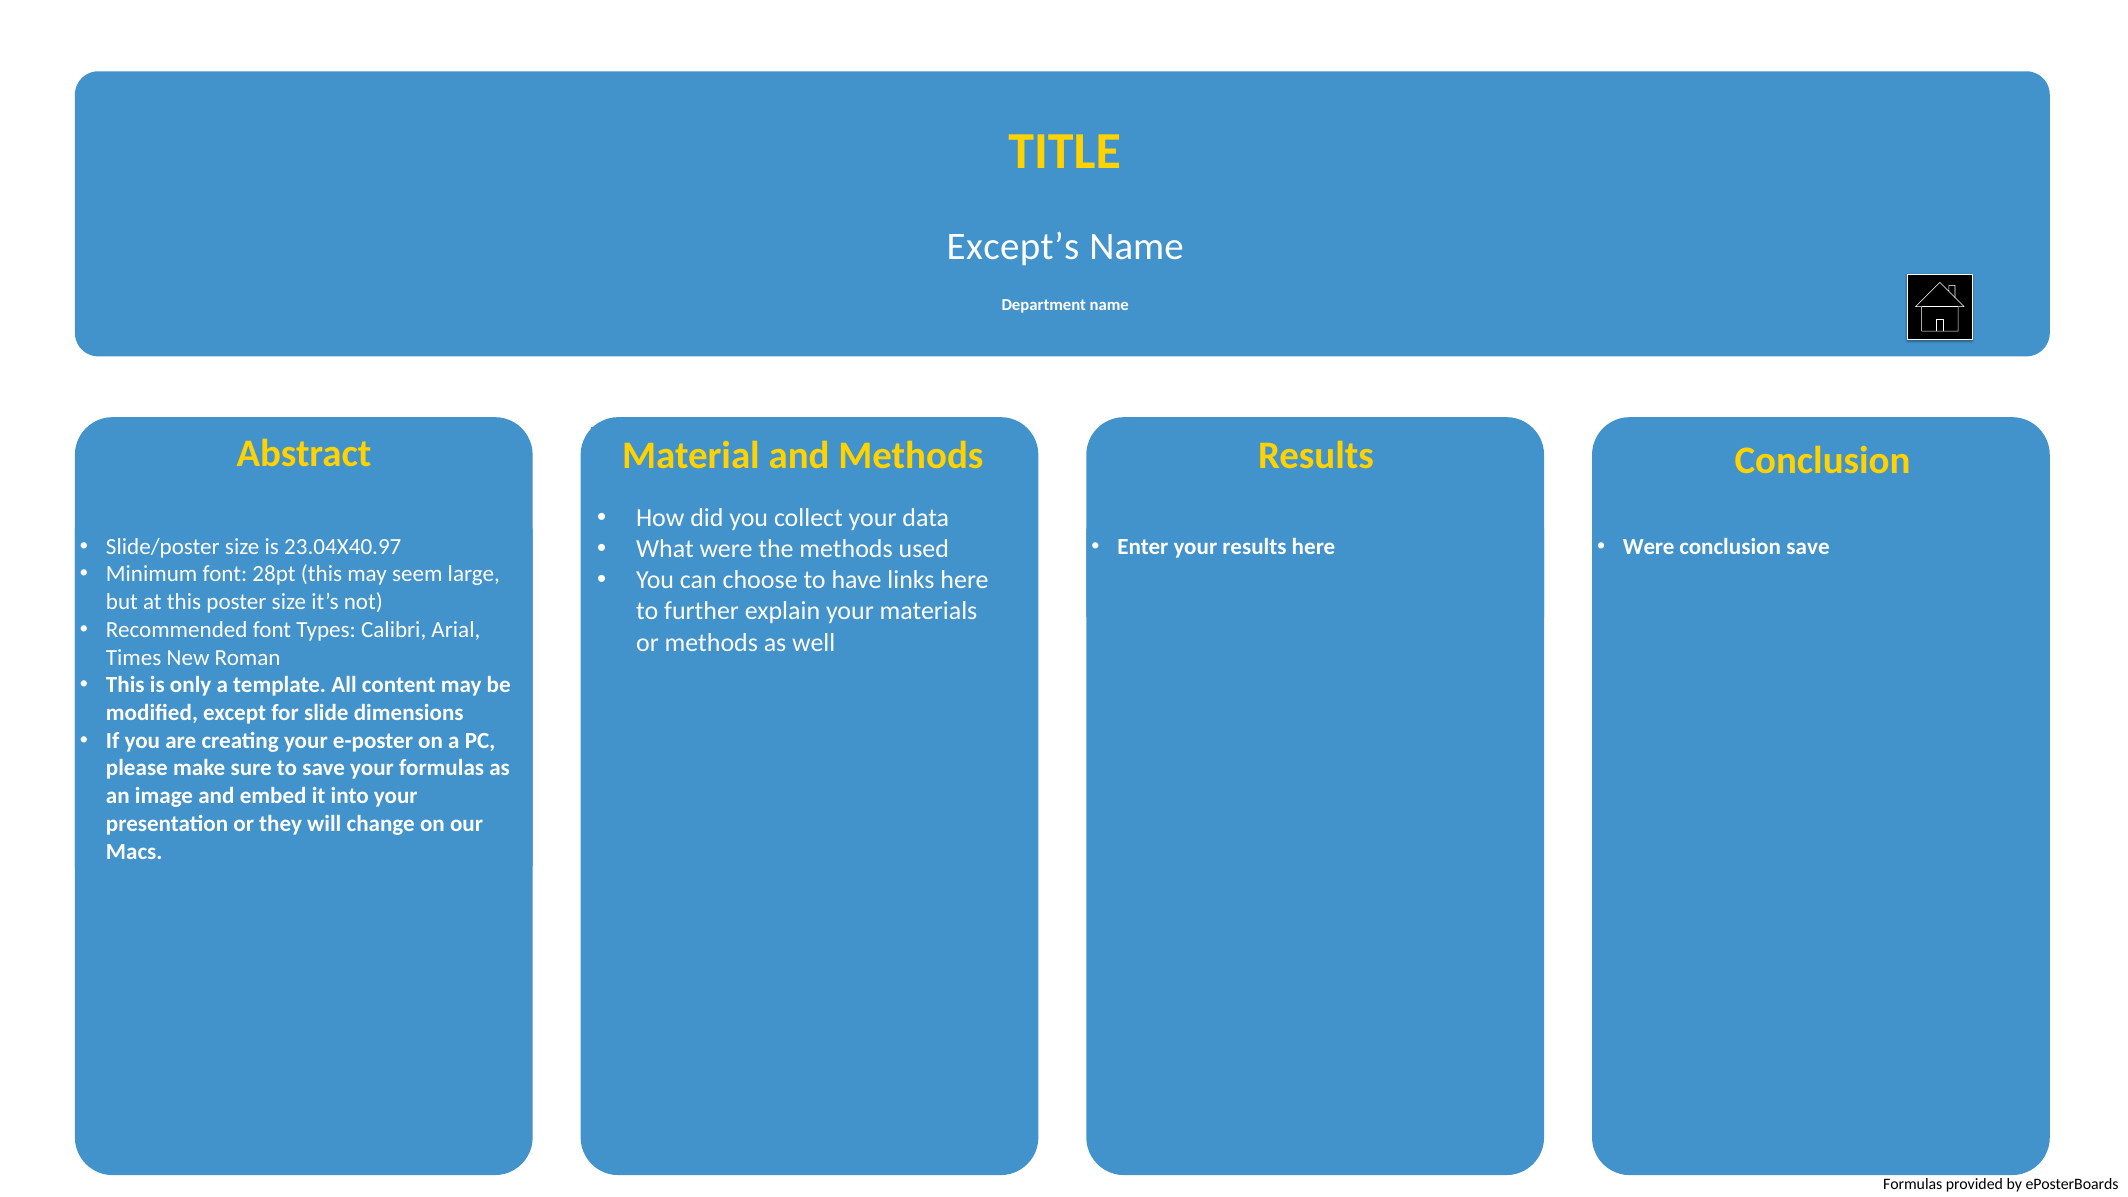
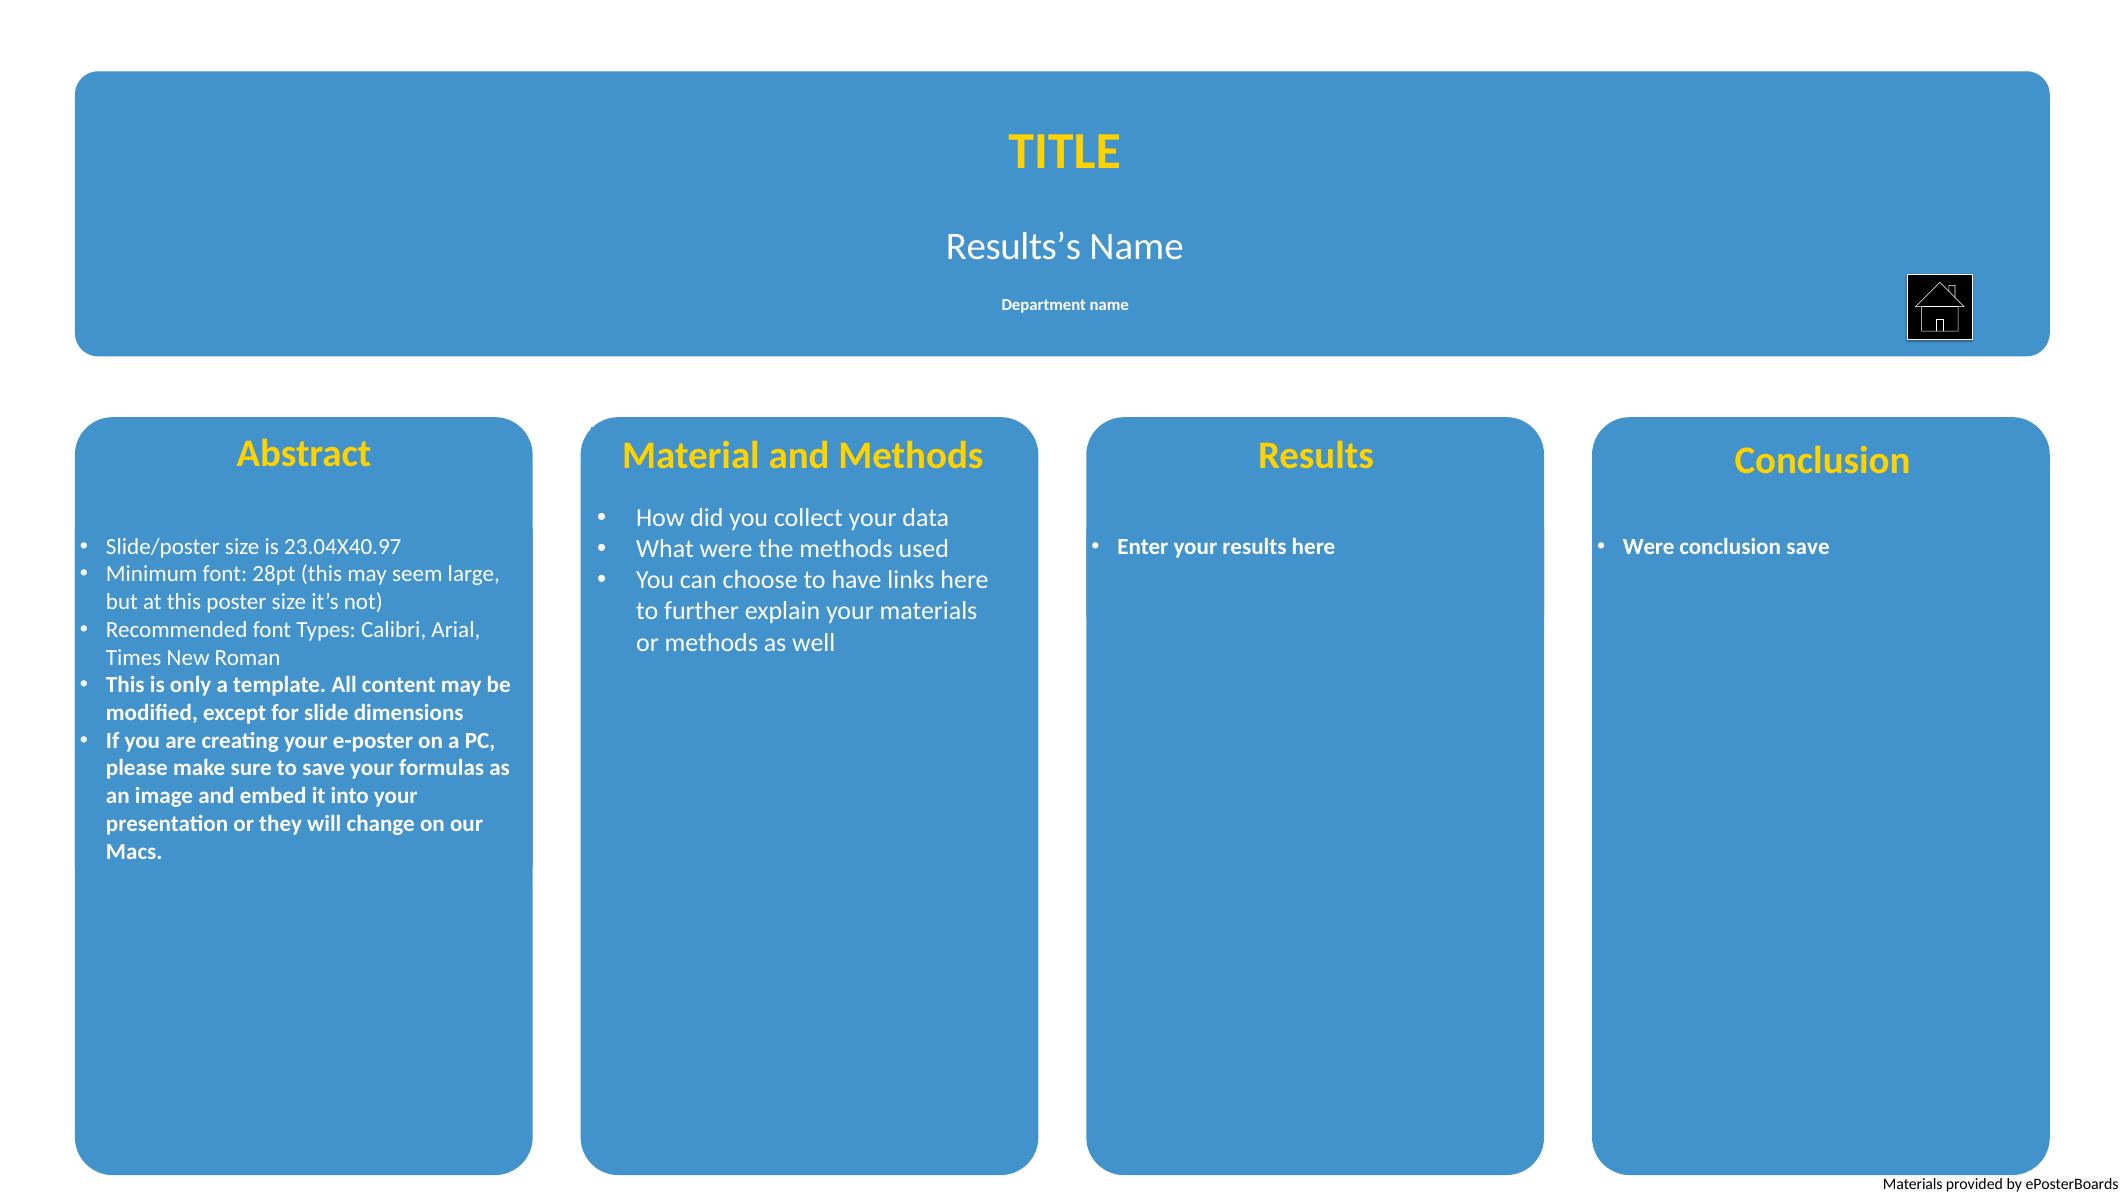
Except’s: Except’s -> Results’s
Formulas at (1913, 1184): Formulas -> Materials
